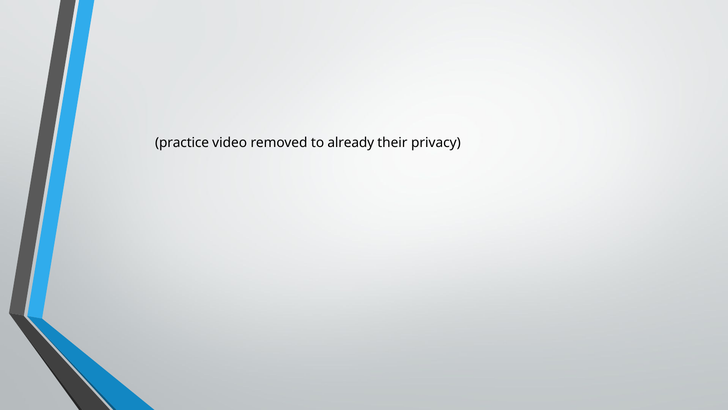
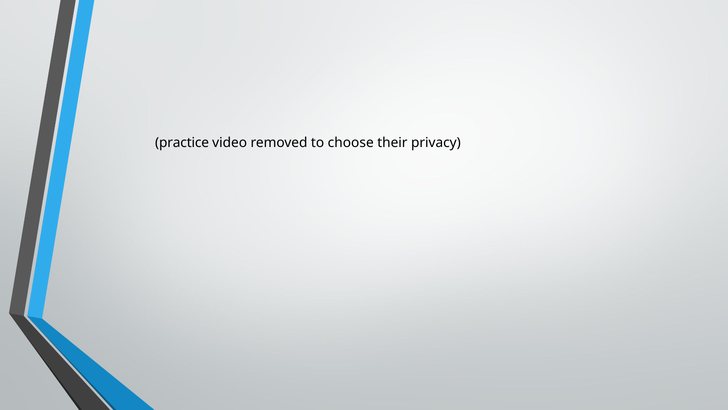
already: already -> choose
